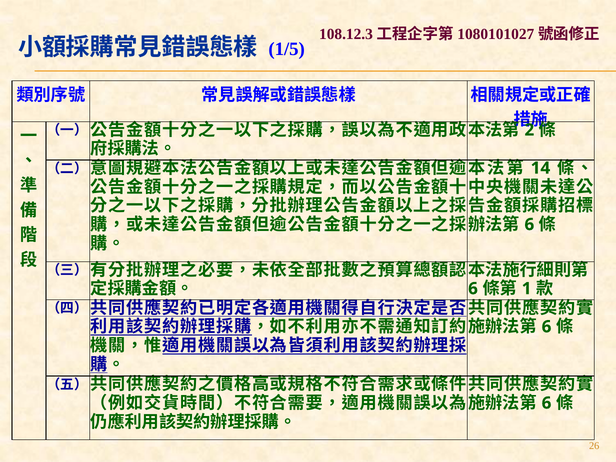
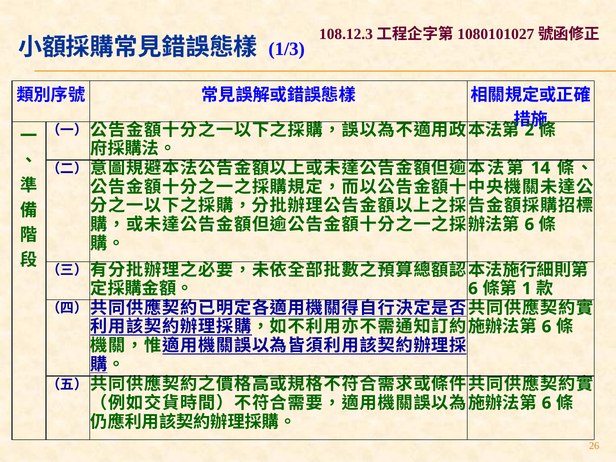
1/5: 1/5 -> 1/3
